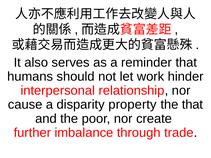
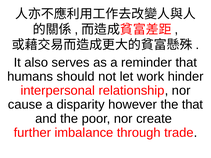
property: property -> however
